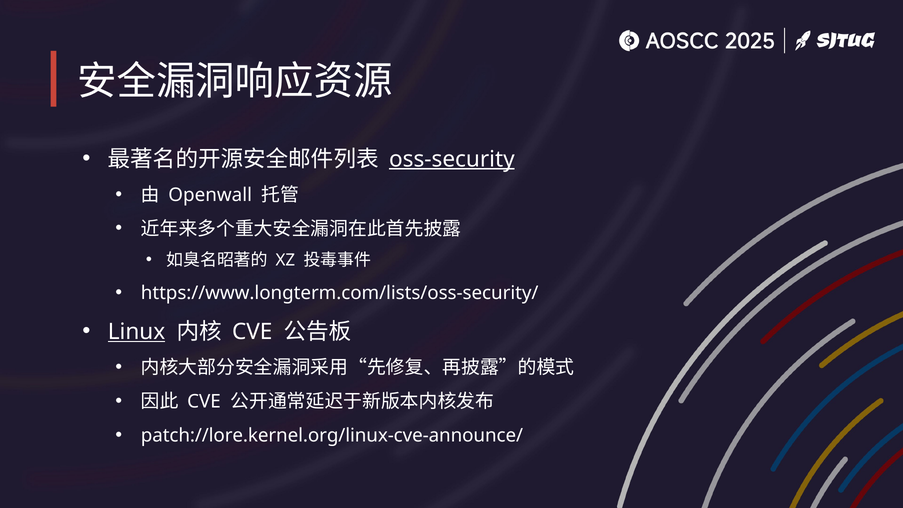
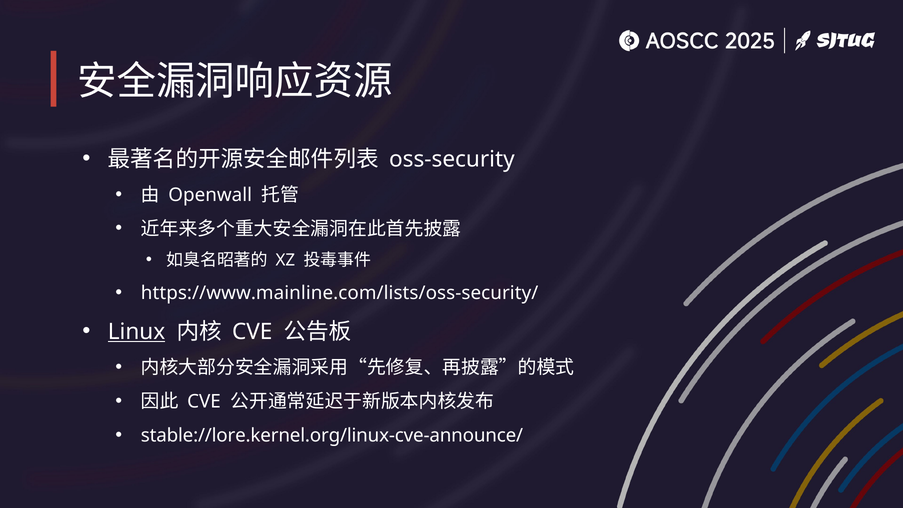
oss-security underline: present -> none
https://www.longterm.com/lists/oss-security/: https://www.longterm.com/lists/oss-security/ -> https://www.mainline.com/lists/oss-security/
patch://lore.kernel.org/linux-cve-announce/: patch://lore.kernel.org/linux-cve-announce/ -> stable://lore.kernel.org/linux-cve-announce/
